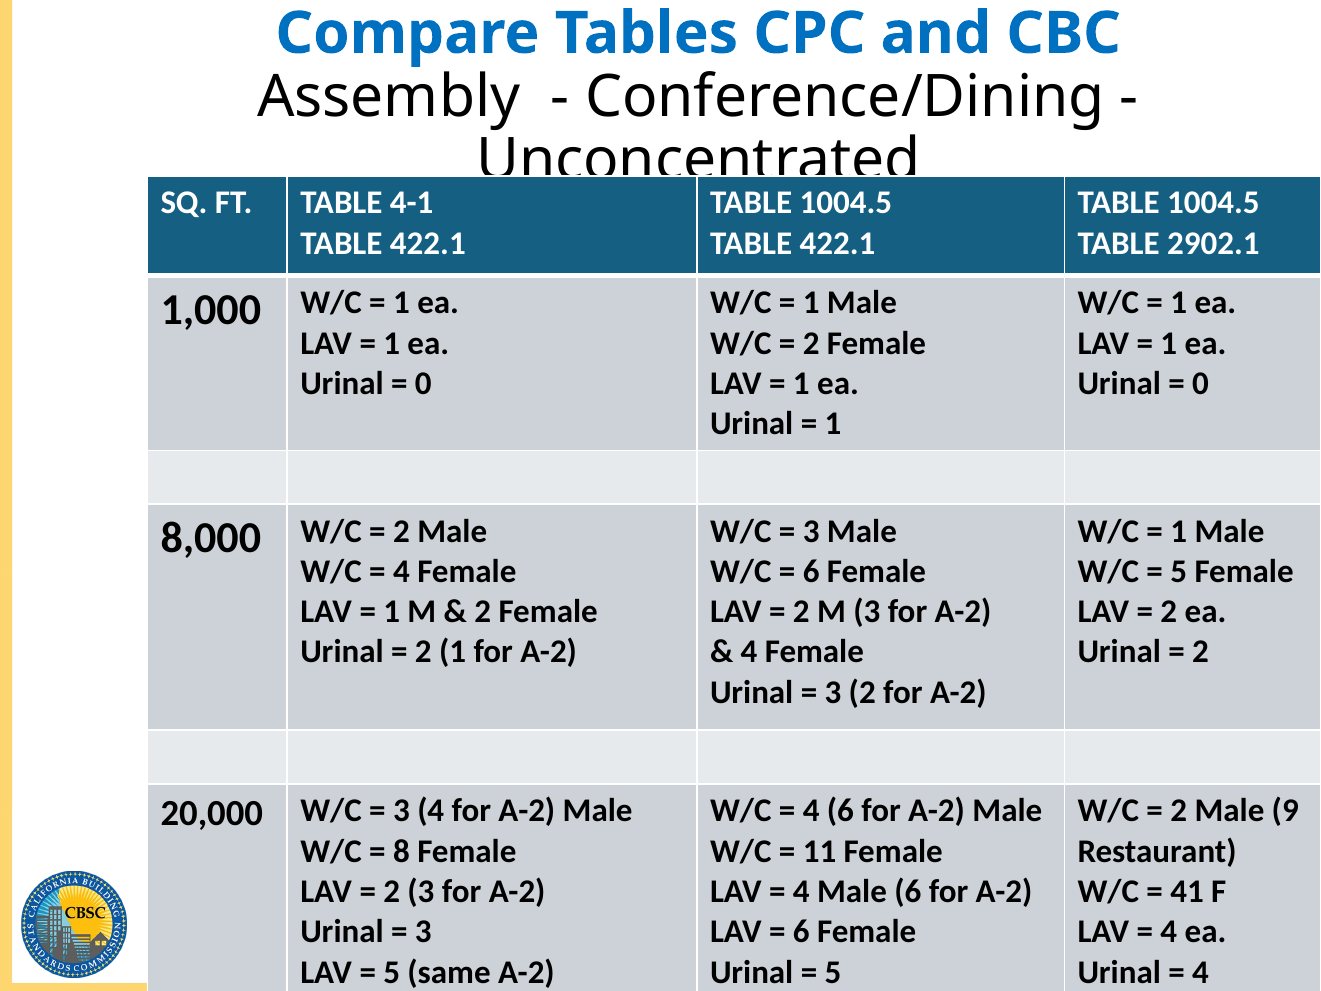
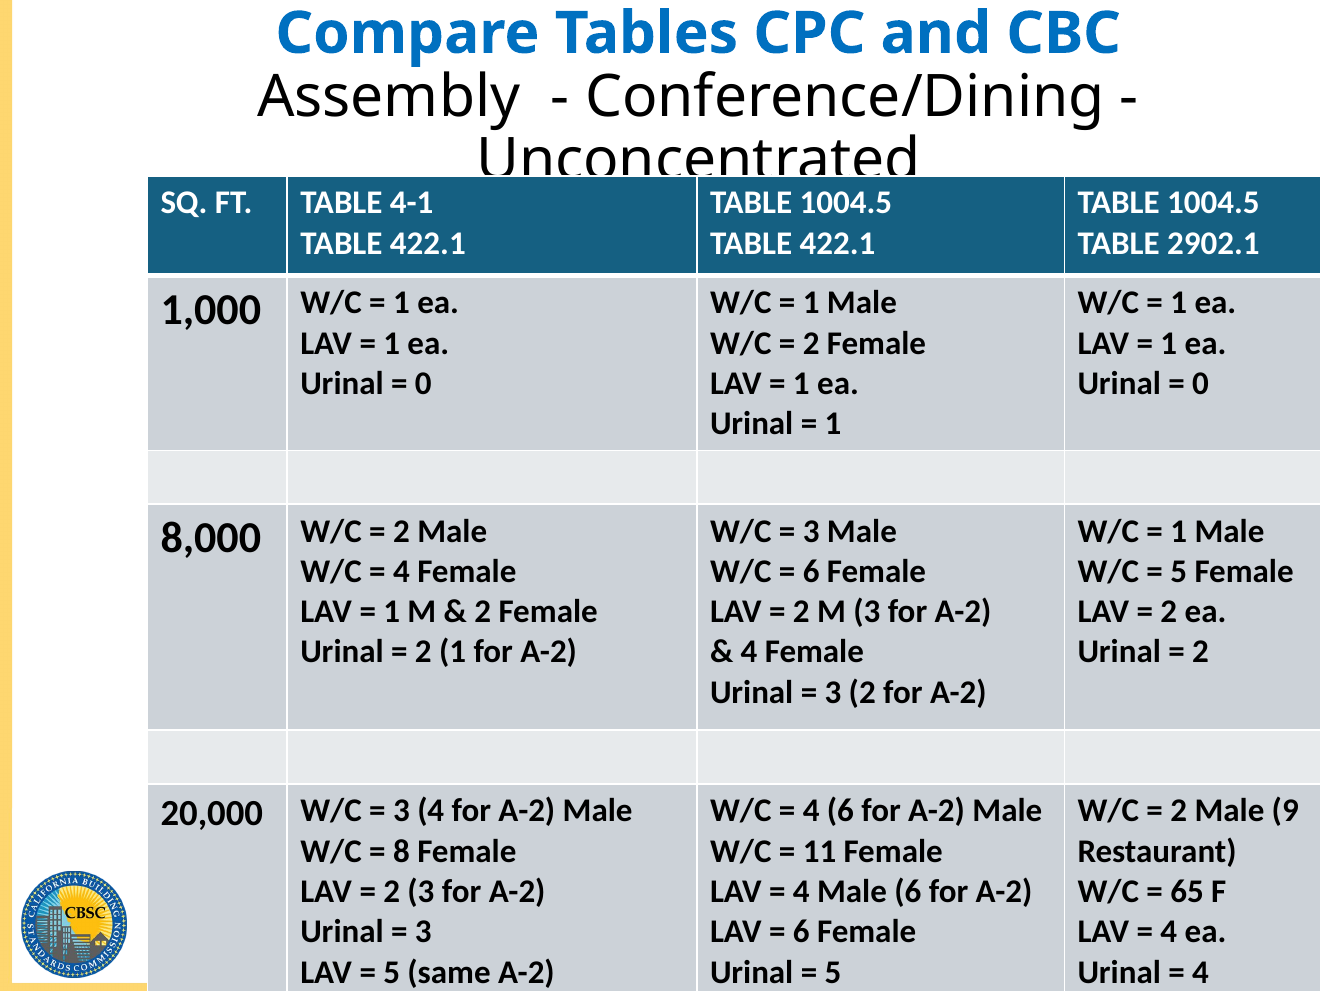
41: 41 -> 65
